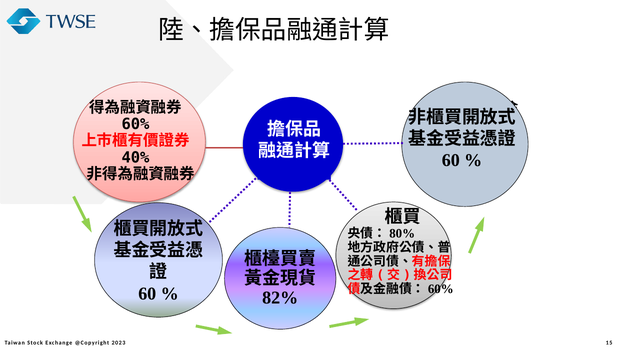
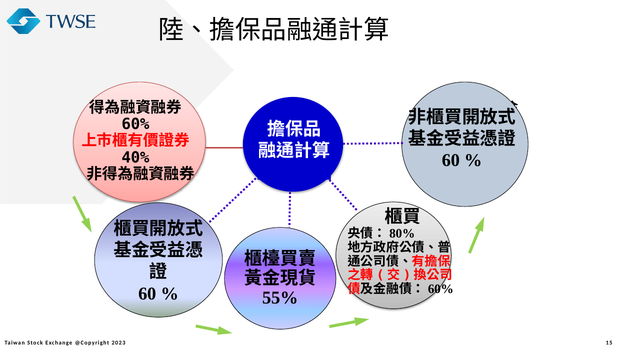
82%: 82% -> 55%
